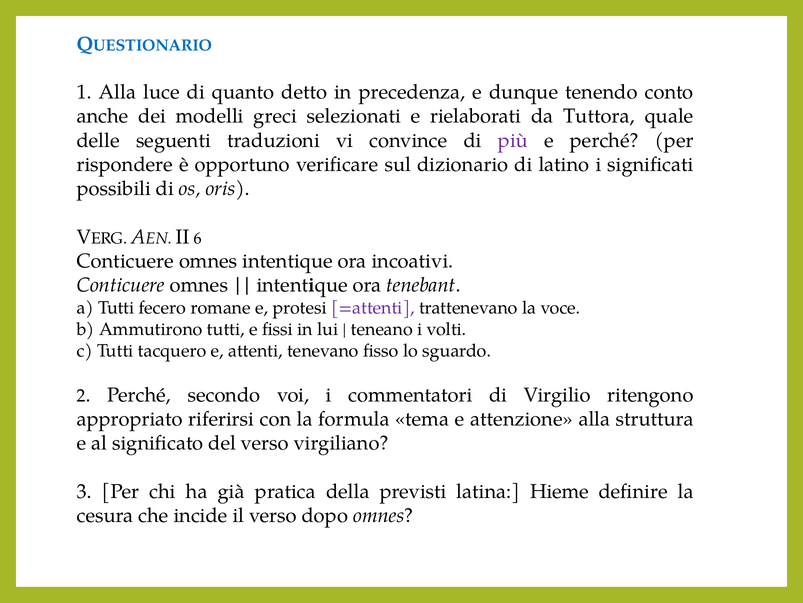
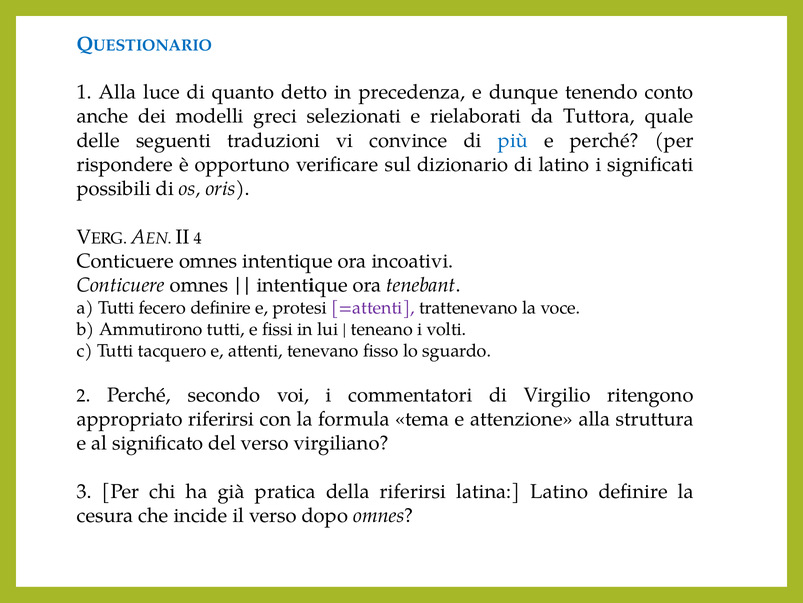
più colour: purple -> blue
6: 6 -> 4
fecero romane: romane -> definire
della previsti: previsti -> riferirsi
latina Hieme: Hieme -> Latino
